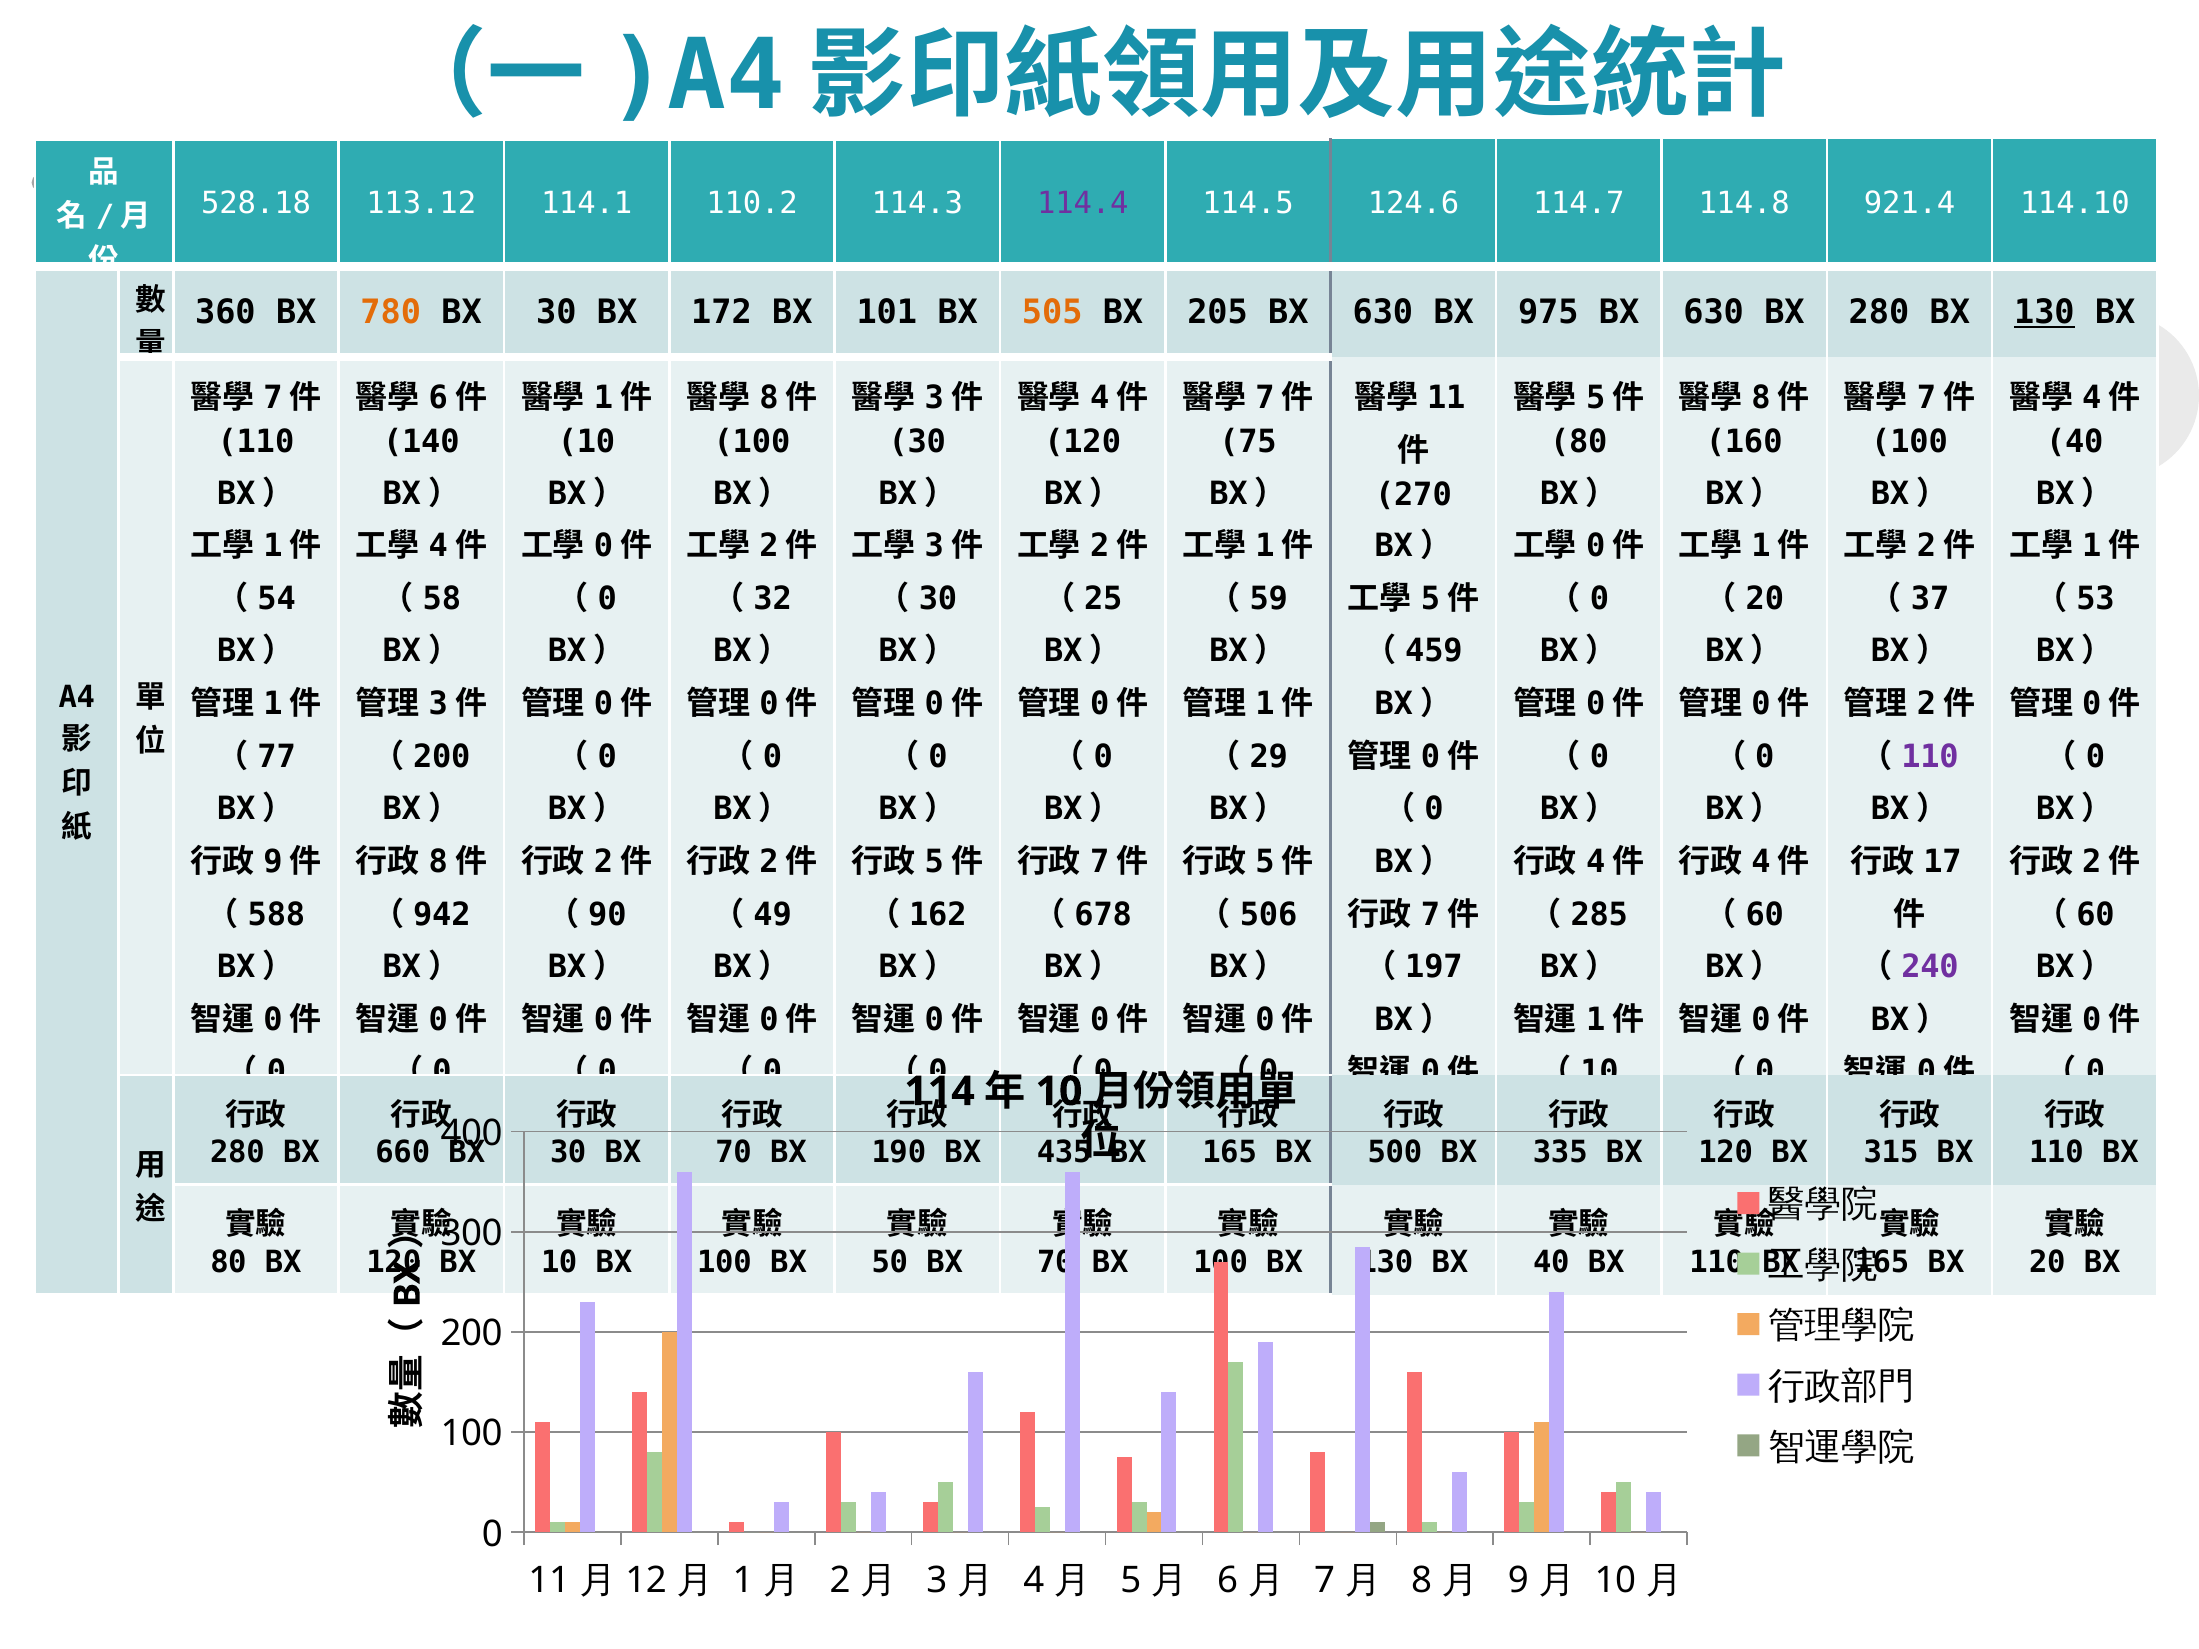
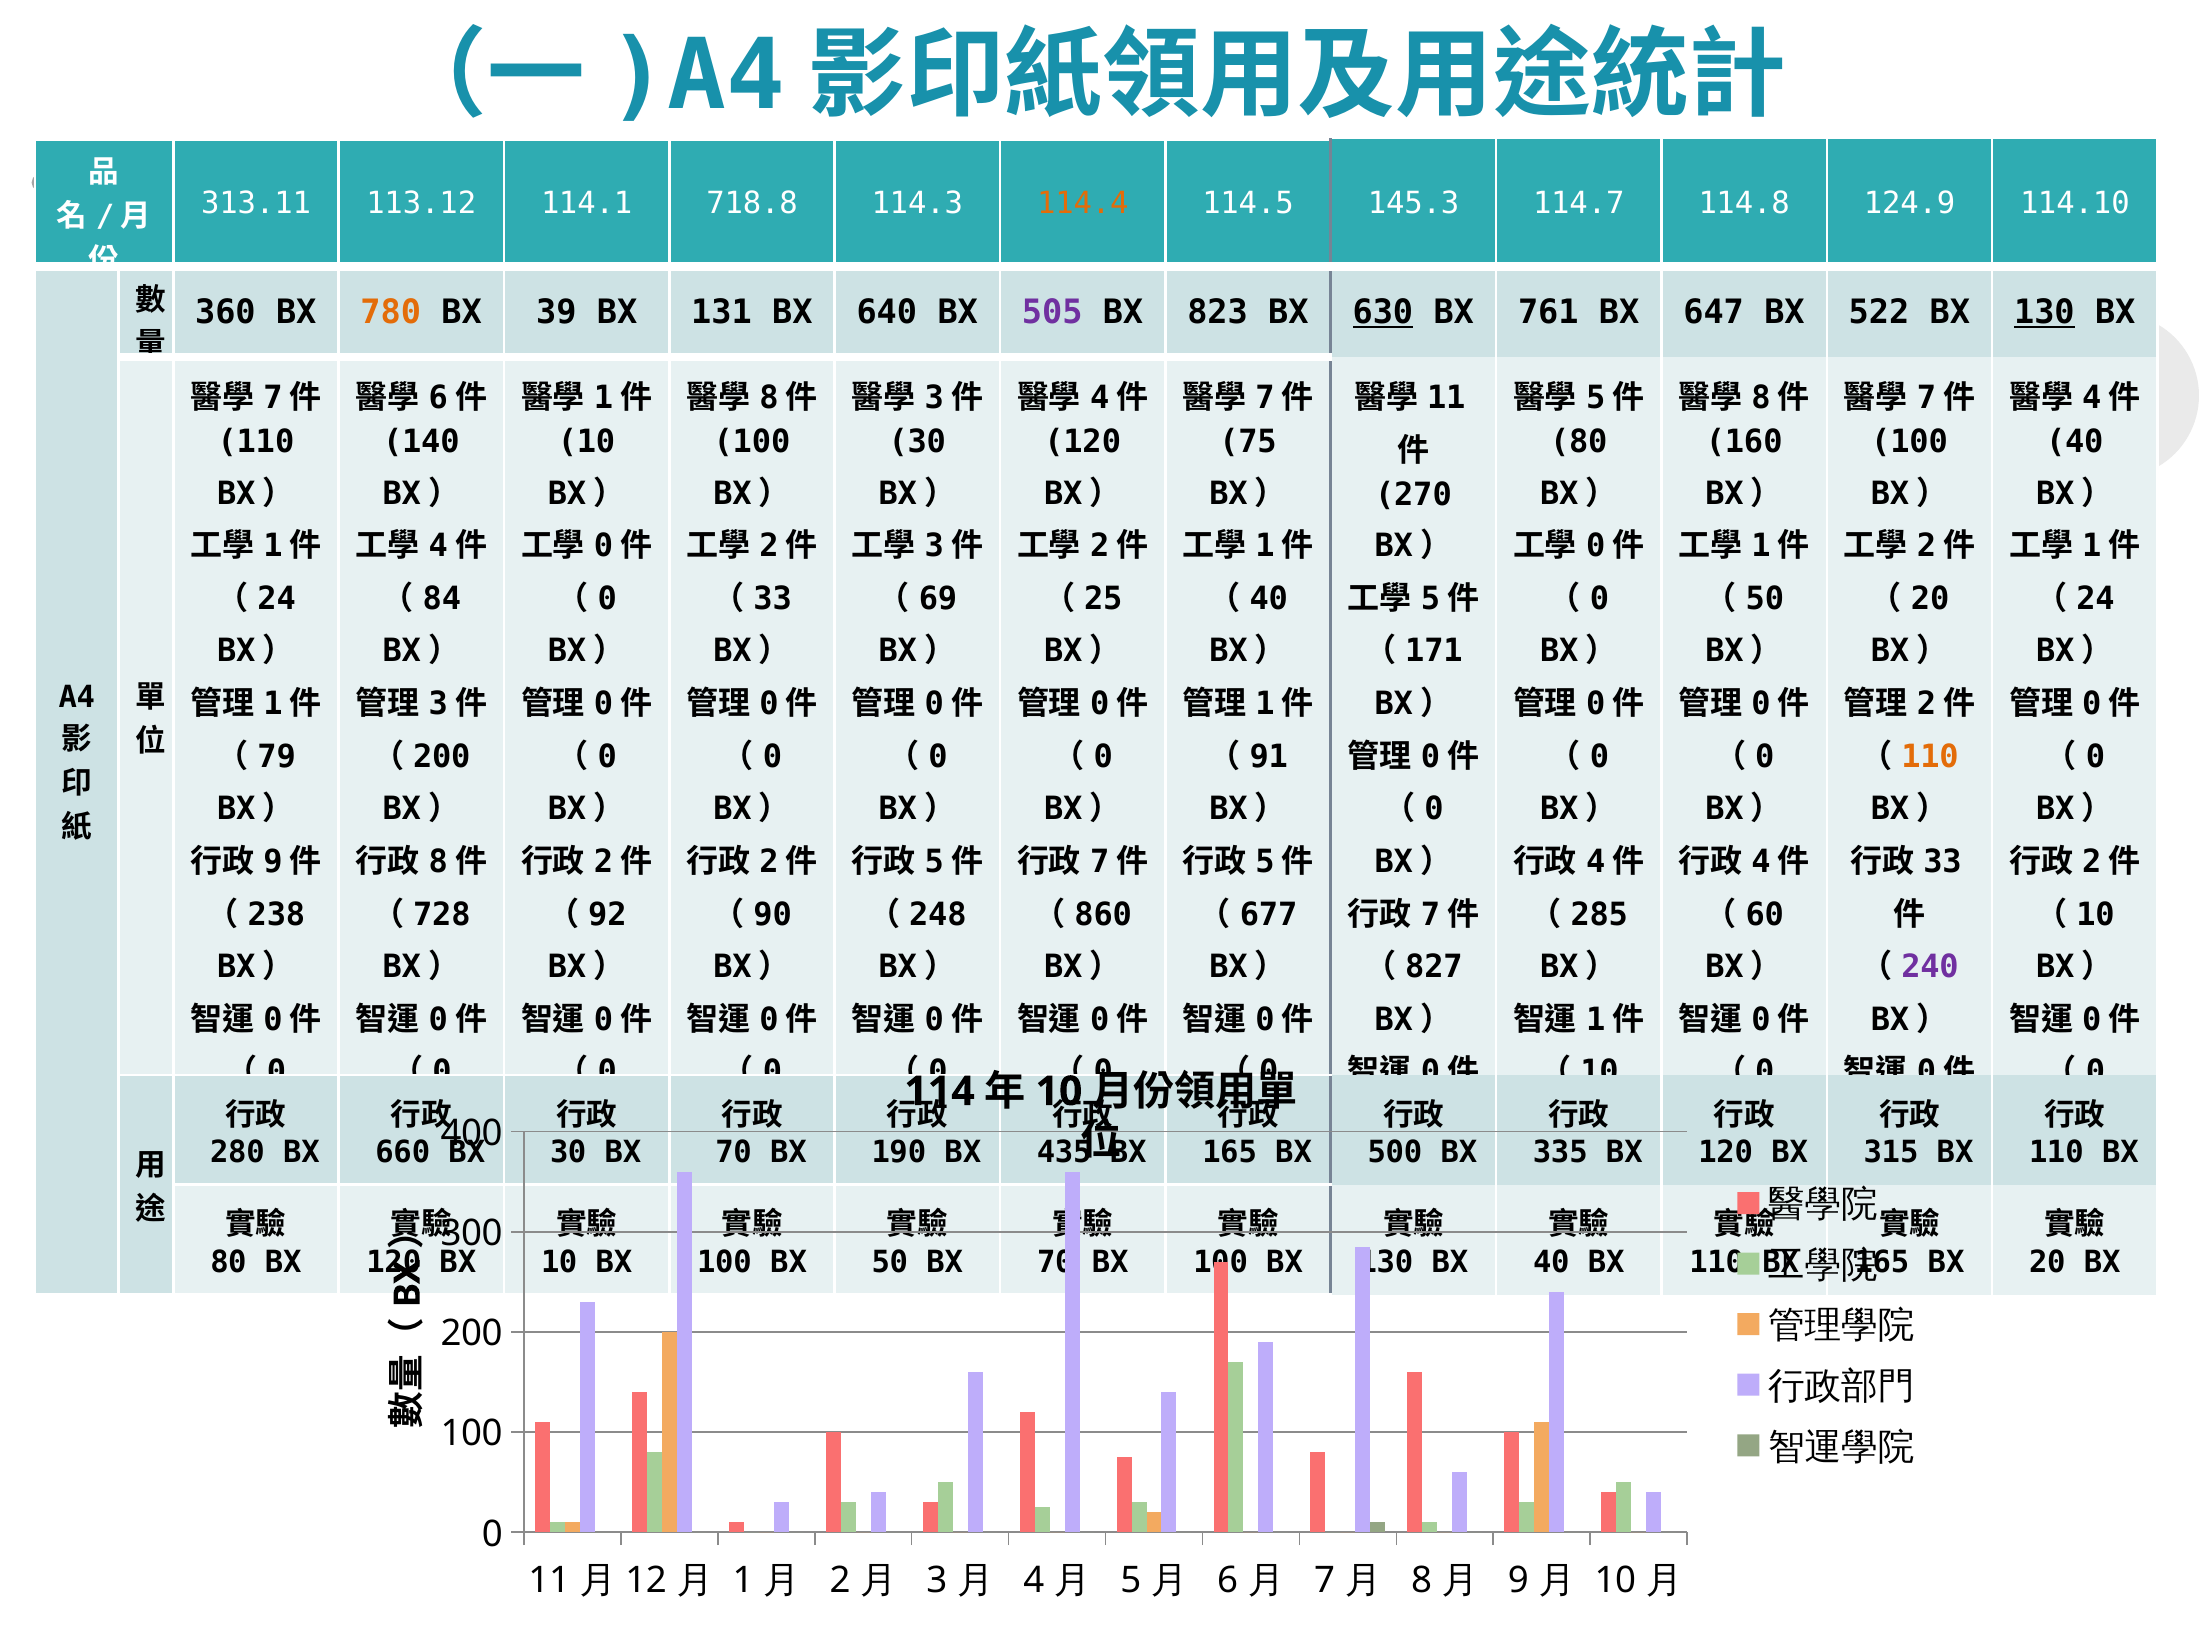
528.18: 528.18 -> 313.11
110.2: 110.2 -> 718.8
114.4 colour: purple -> orange
124.6: 124.6 -> 145.3
921.4: 921.4 -> 124.9
BX 30: 30 -> 39
172: 172 -> 131
101: 101 -> 640
505 colour: orange -> purple
205: 205 -> 823
630 at (1383, 312) underline: none -> present
975: 975 -> 761
630 at (1714, 312): 630 -> 647
BX 280: 280 -> 522
54 at (277, 599): 54 -> 24
58: 58 -> 84
32 at (773, 599): 32 -> 33
30 at (938, 599): 30 -> 69
59 at (1269, 599): 59 -> 40
20 at (1765, 599): 20 -> 50
37 at (1930, 599): 37 -> 20
53 at (2096, 599): 53 -> 24
459: 459 -> 171
77: 77 -> 79
29: 29 -> 91
110 at (1930, 757) colour: purple -> orange
17 at (1942, 862): 17 -> 33
588: 588 -> 238
942: 942 -> 728
90: 90 -> 92
49: 49 -> 90
162: 162 -> 248
678: 678 -> 860
506: 506 -> 677
60 at (2096, 915): 60 -> 10
197: 197 -> 827
